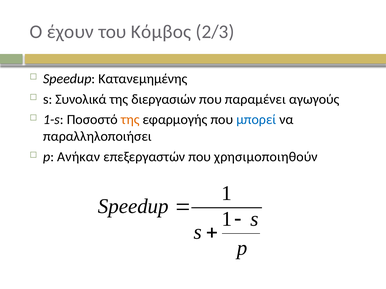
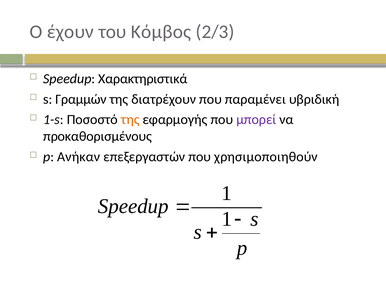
Κατανεμημένης: Κατανεμημένης -> Χαρακτηριστικά
Συνολικά: Συνολικά -> Γραμμών
διεργασιών: διεργασιών -> διατρέχουν
αγωγούς: αγωγούς -> υβριδική
μπορεί colour: blue -> purple
παραλληλοποιήσει: παραλληλοποιήσει -> προκαθορισμένους
